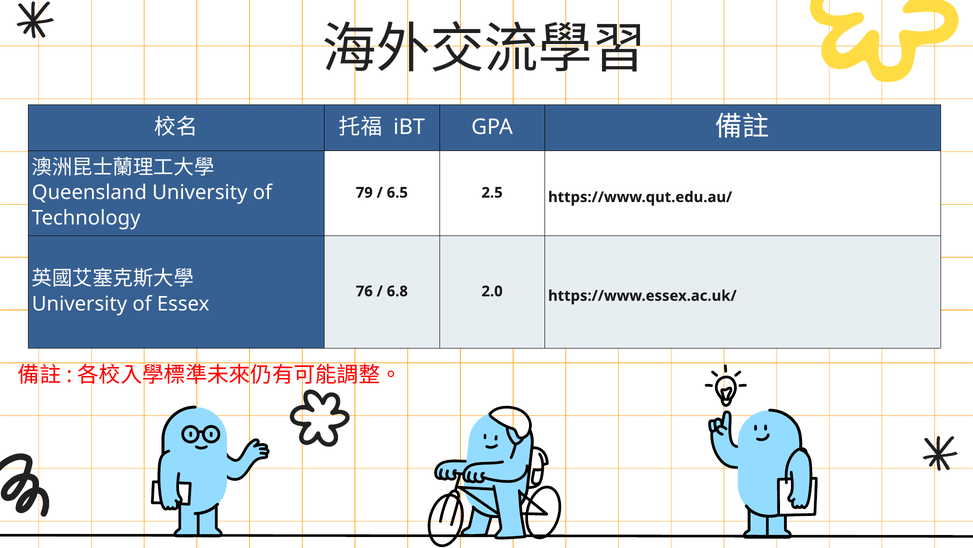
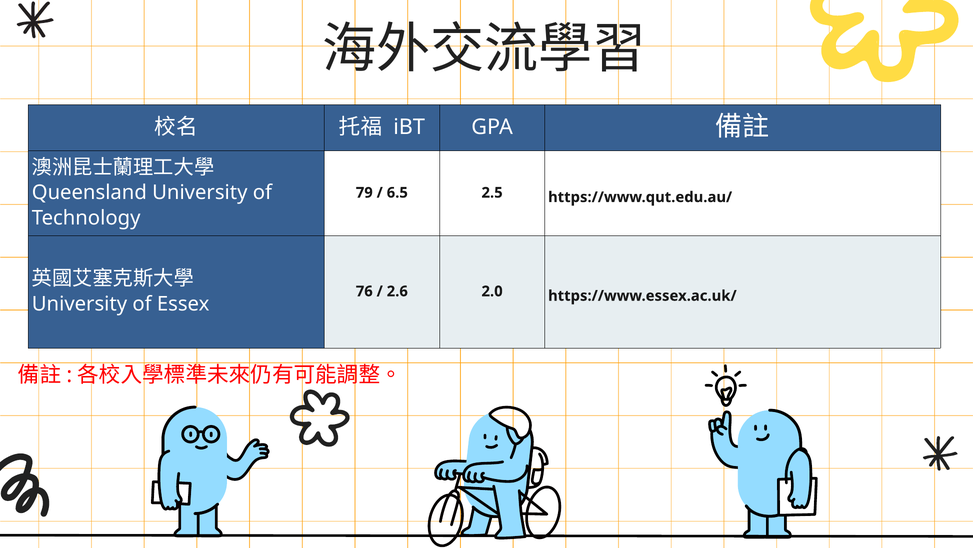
6.8: 6.8 -> 2.6
